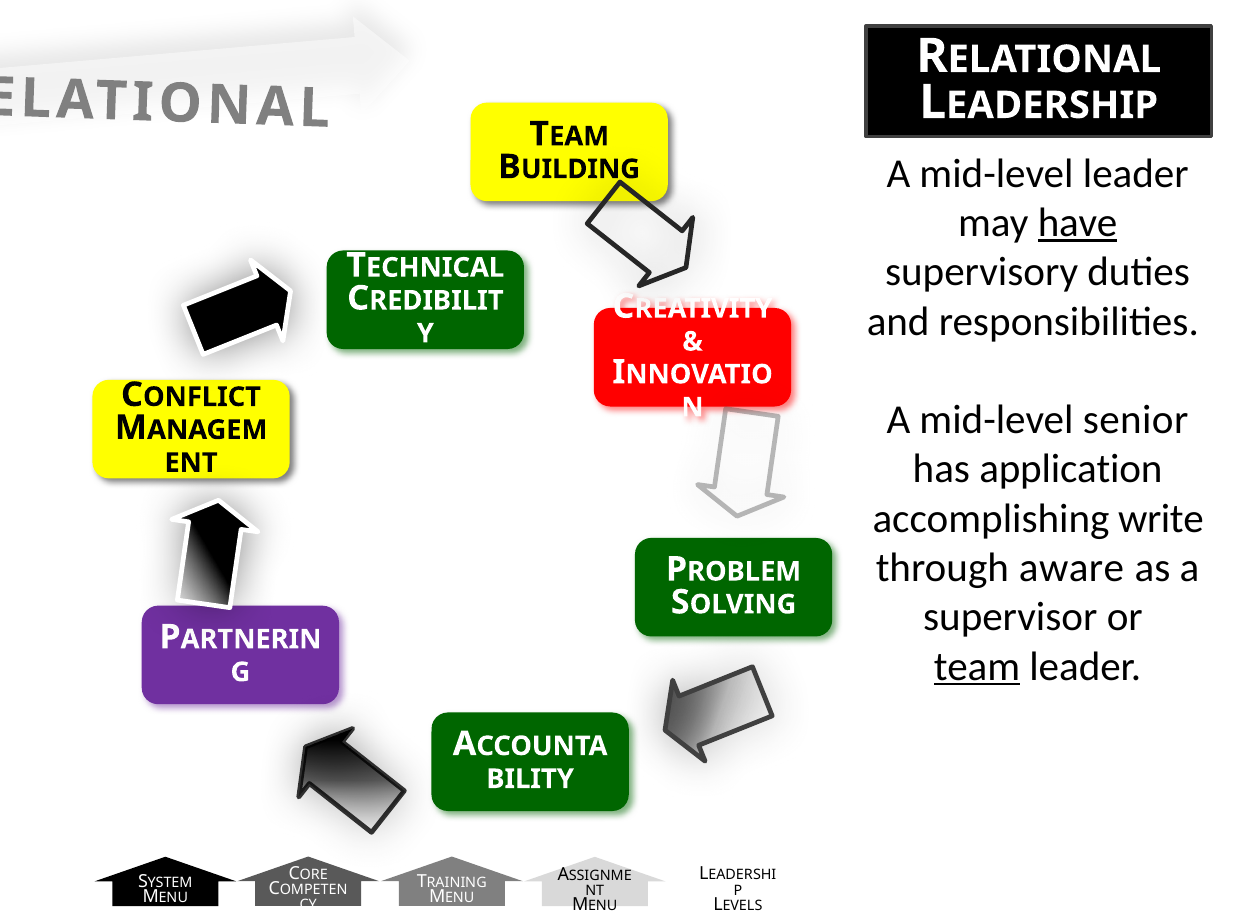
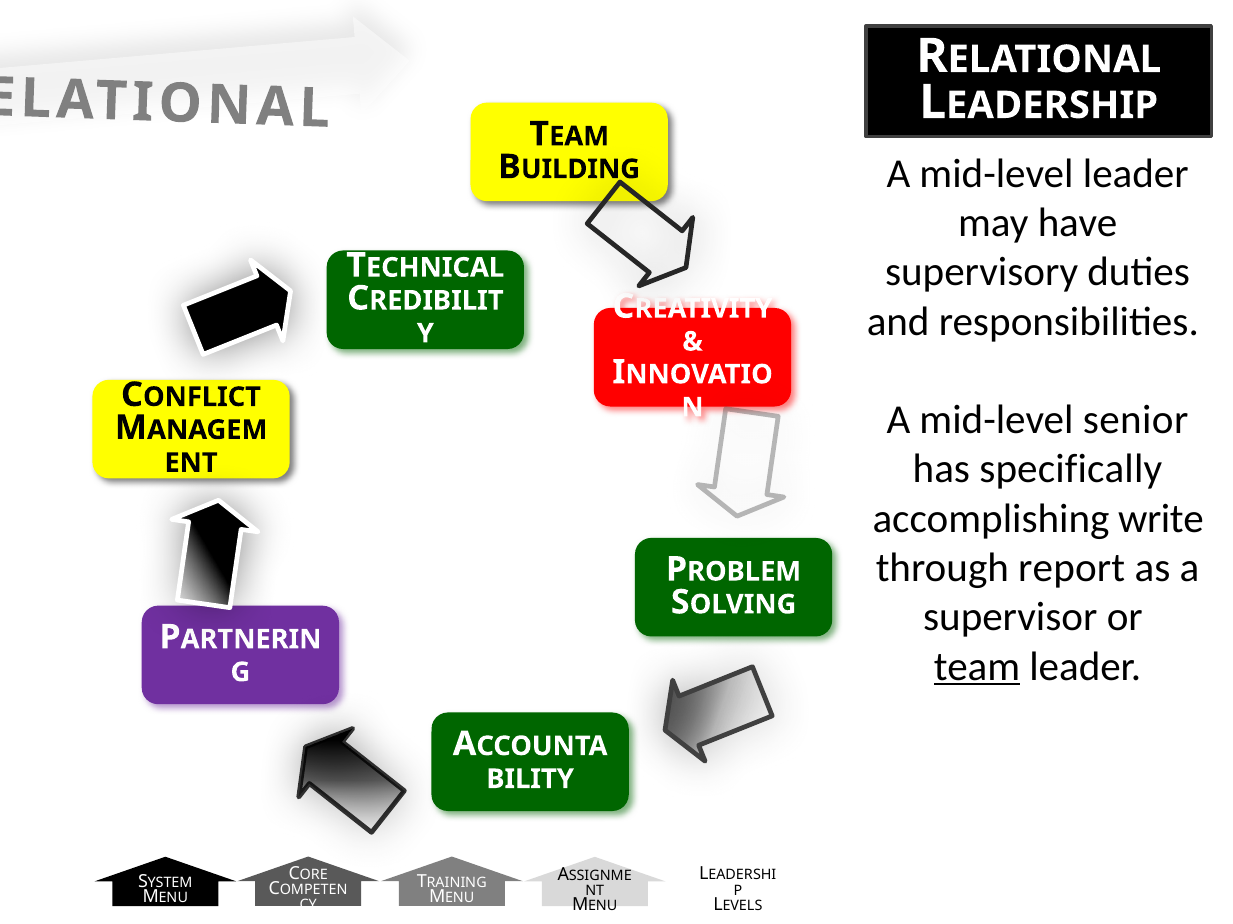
have underline: present -> none
application: application -> specifically
aware: aware -> report
